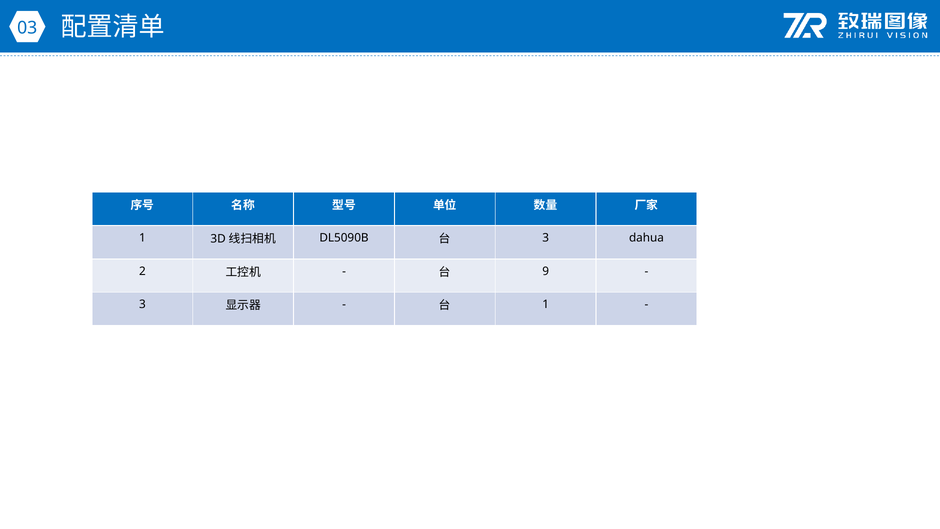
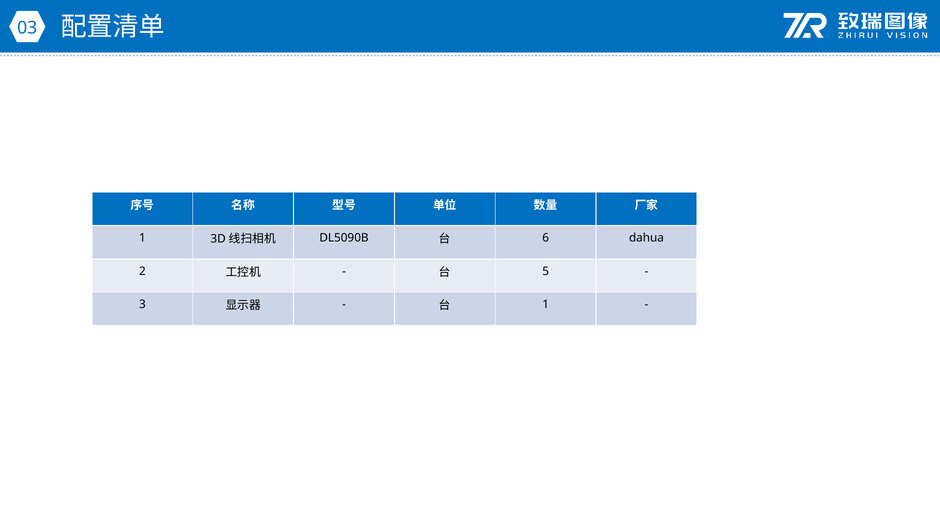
3 at (546, 238): 3 -> 6
9: 9 -> 5
